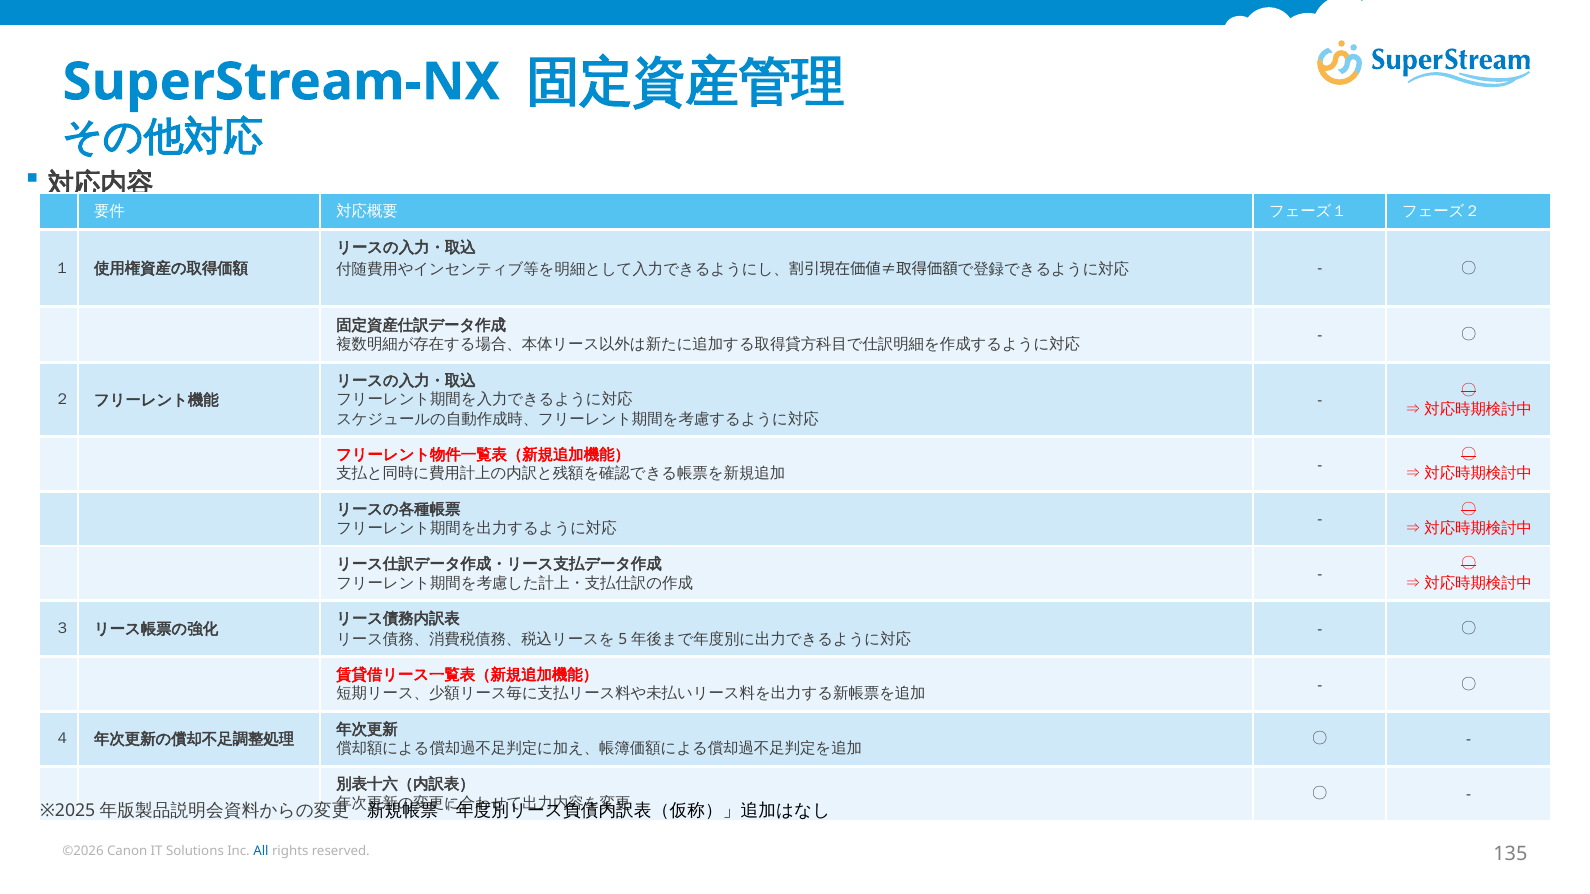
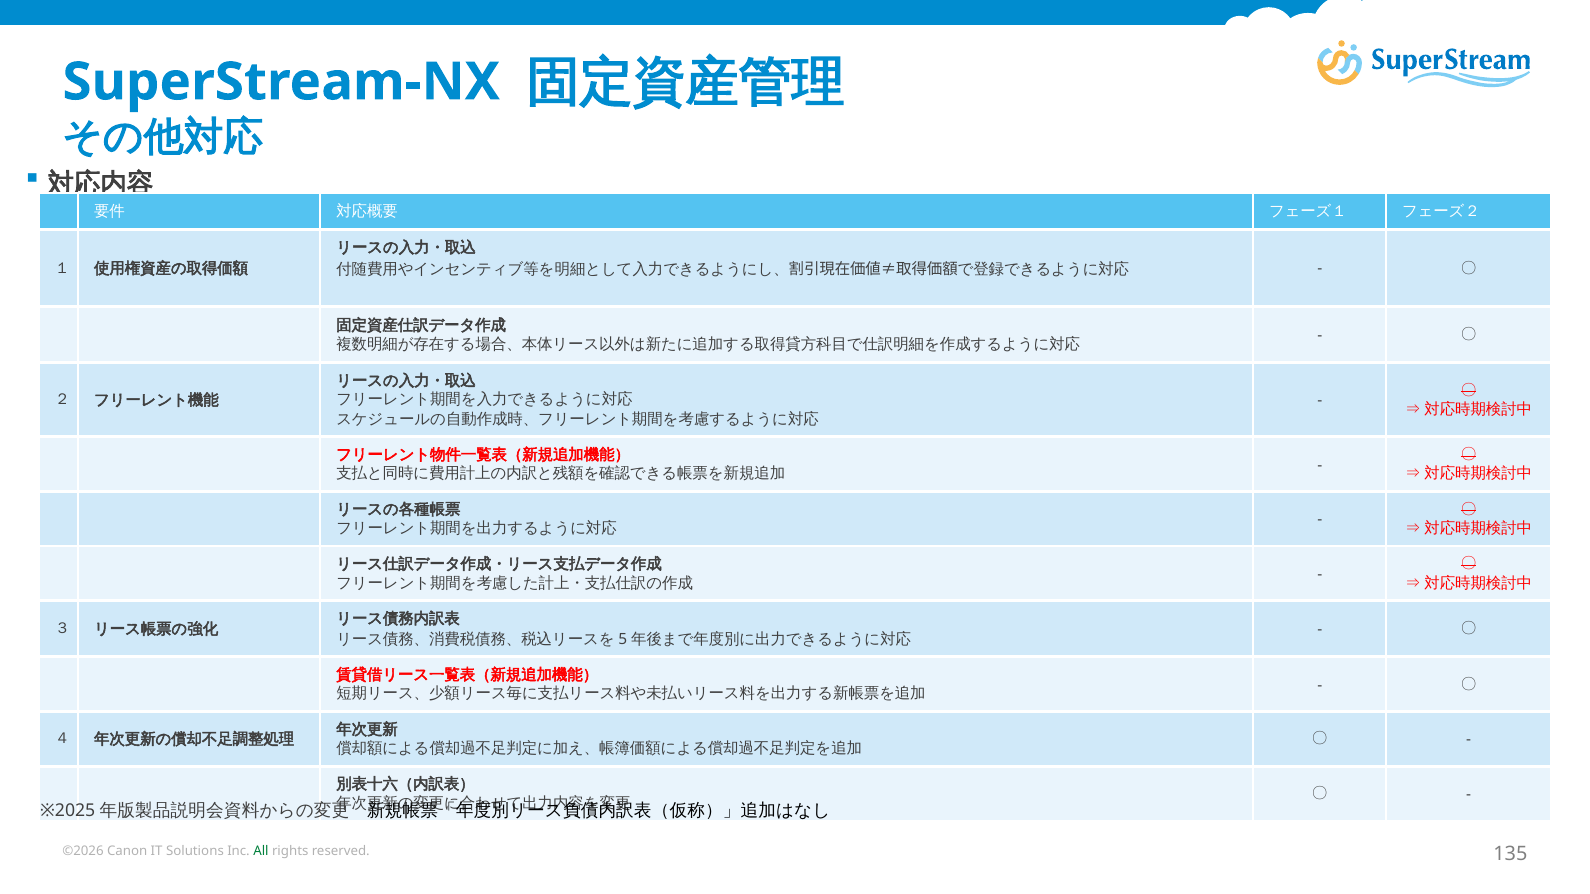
All colour: blue -> green
